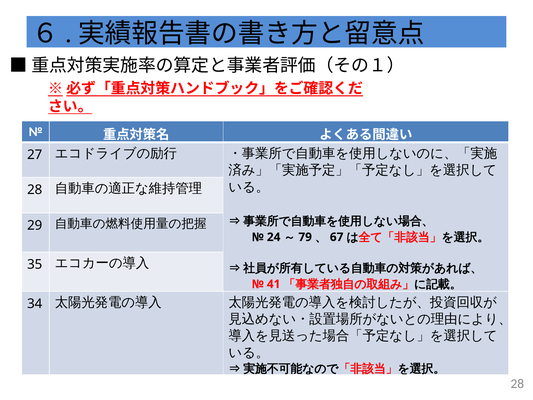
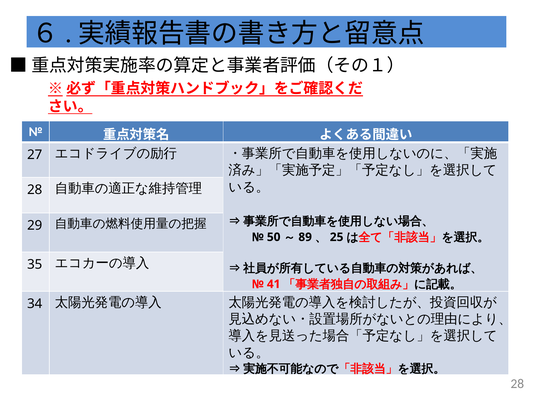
24: 24 -> 50
79: 79 -> 89
67: 67 -> 25
